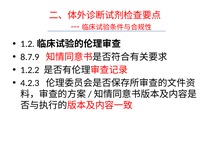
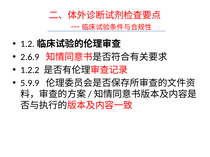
8.7.9: 8.7.9 -> 2.6.9
4.2.3: 4.2.3 -> 5.9.9
